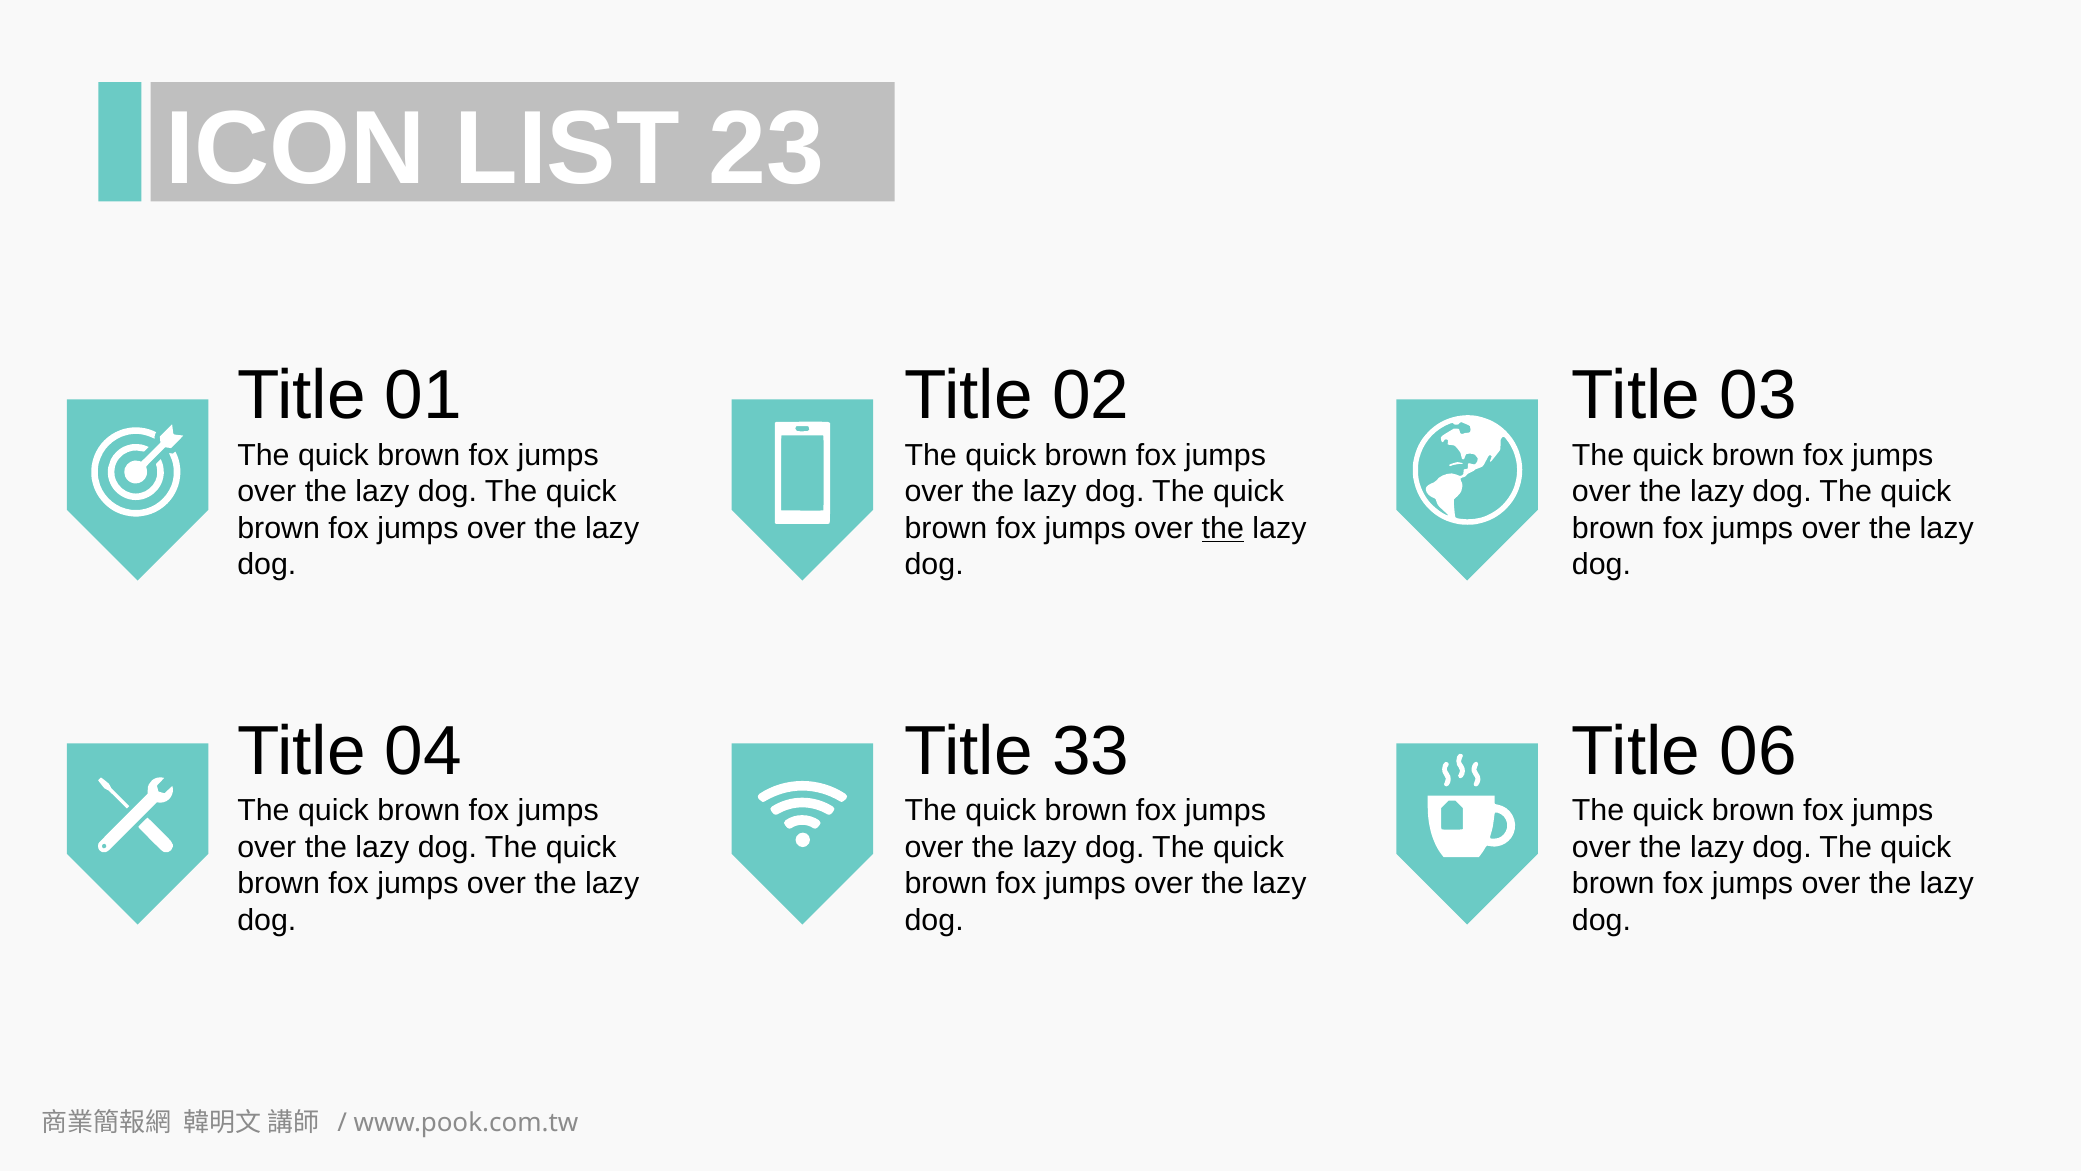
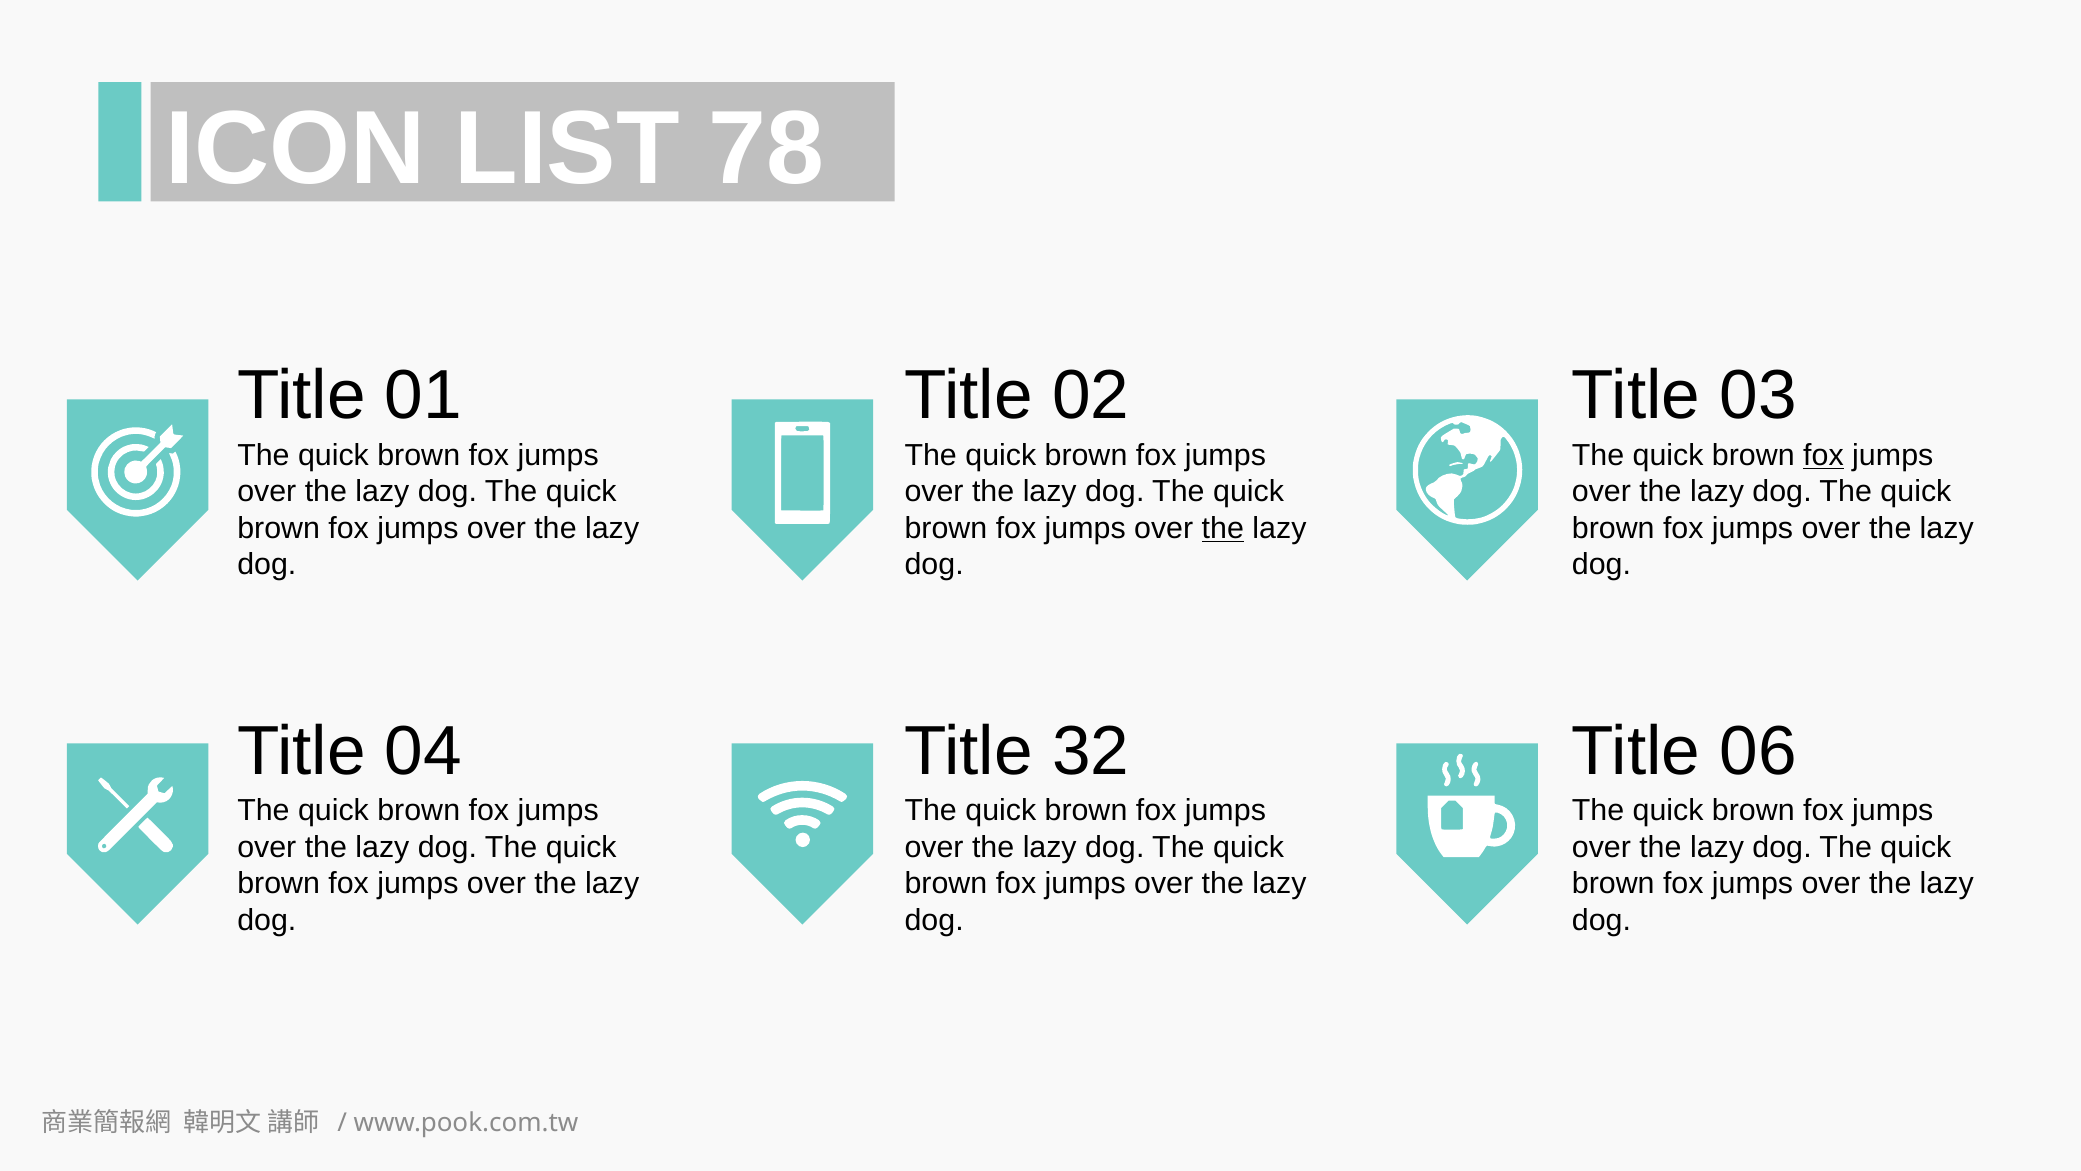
23: 23 -> 78
fox at (1823, 455) underline: none -> present
33: 33 -> 32
